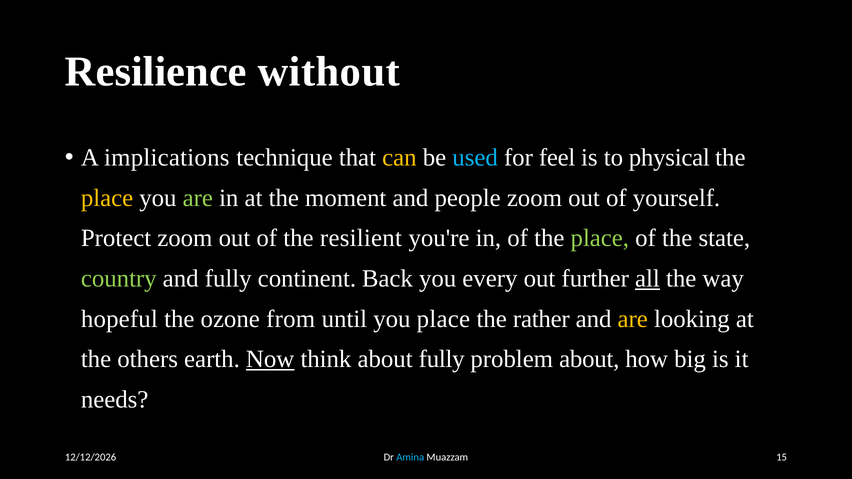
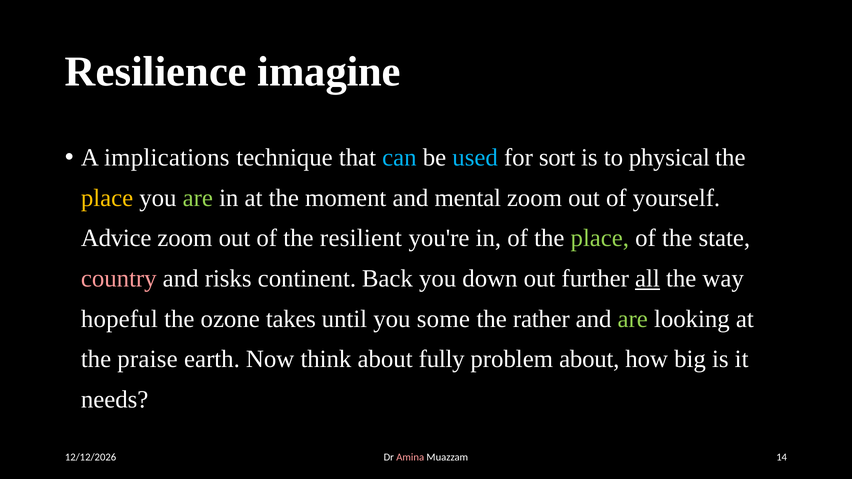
without: without -> imagine
can colour: yellow -> light blue
feel: feel -> sort
people: people -> mental
Protect: Protect -> Advice
country colour: light green -> pink
and fully: fully -> risks
every: every -> down
from: from -> takes
you place: place -> some
are at (633, 319) colour: yellow -> light green
others: others -> praise
Now underline: present -> none
Amina colour: light blue -> pink
15: 15 -> 14
